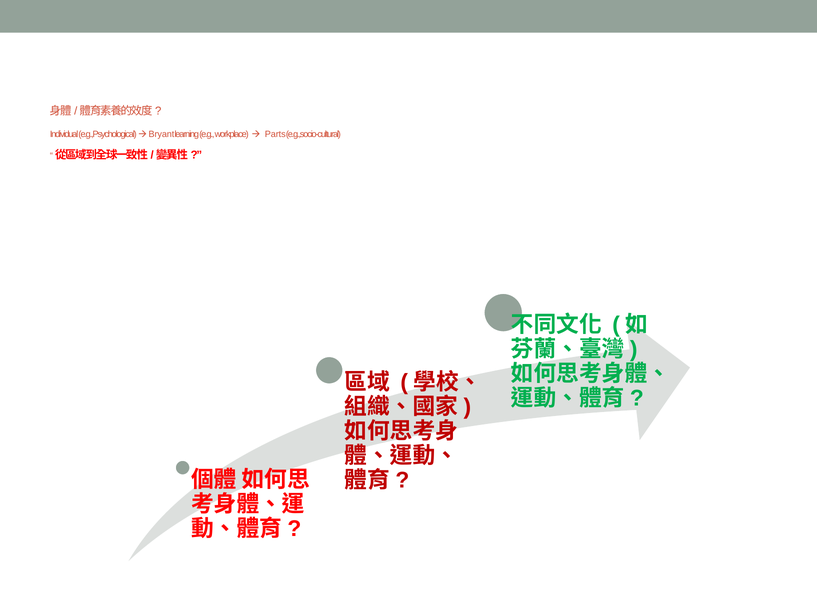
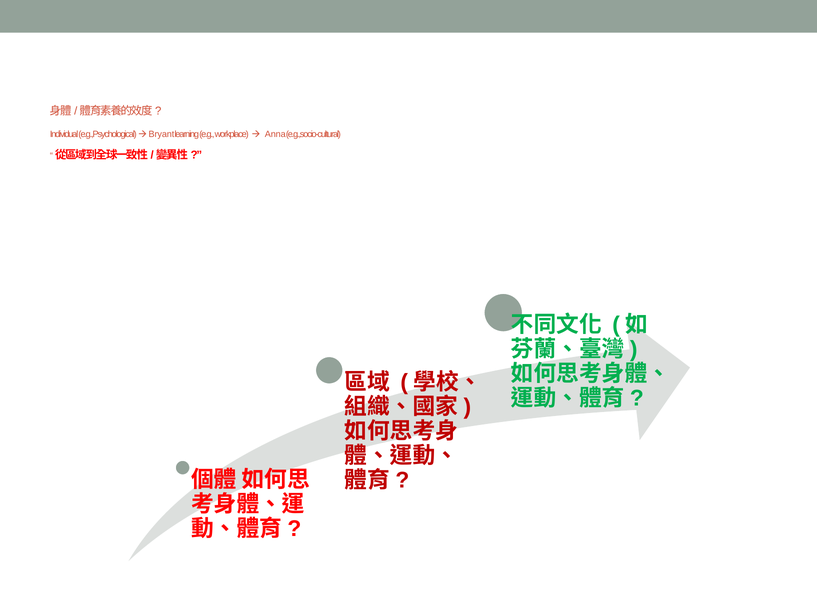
Parts: Parts -> Anna
